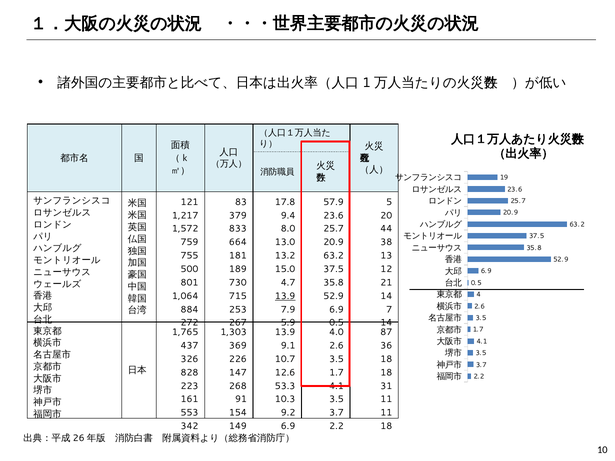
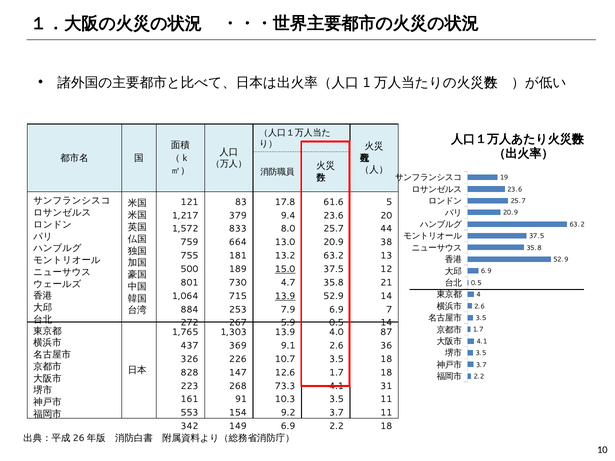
57.9: 57.9 -> 61.6
15.0 underline: none -> present
53.3: 53.3 -> 73.3
